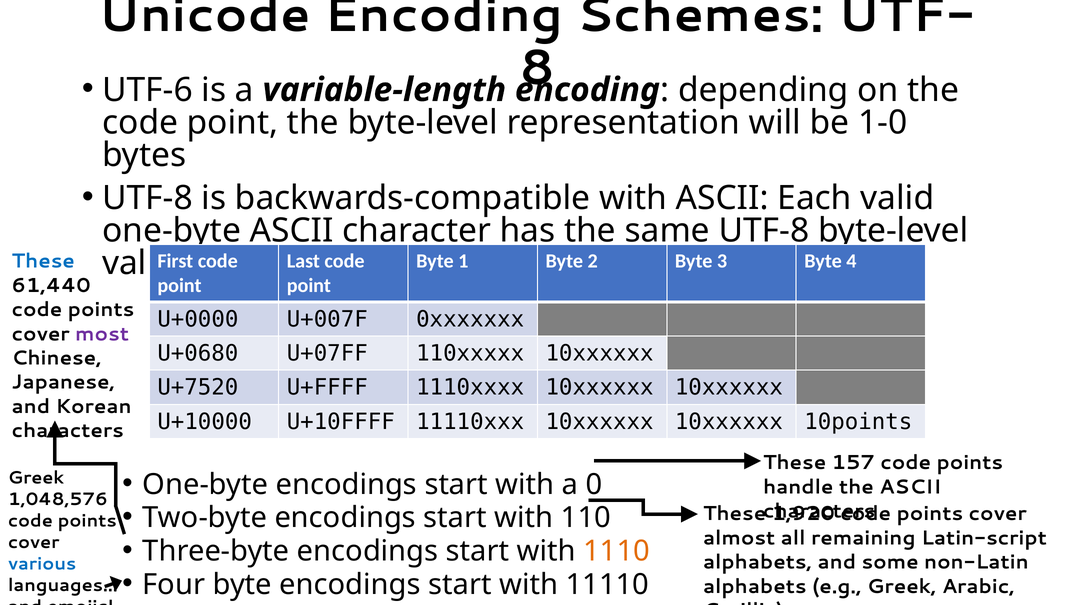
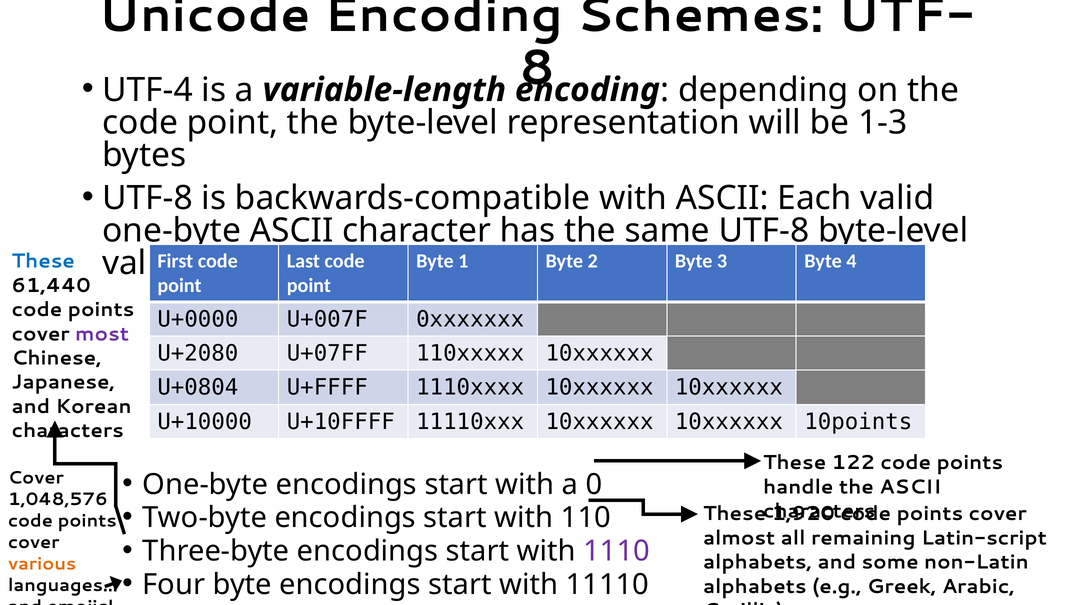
UTF-6: UTF-6 -> UTF-4
1-0: 1-0 -> 1-3
U+0680: U+0680 -> U+2080
U+7520: U+7520 -> U+0804
157: 157 -> 122
Greek at (36, 477): Greek -> Cover
1110 colour: orange -> purple
various colour: blue -> orange
